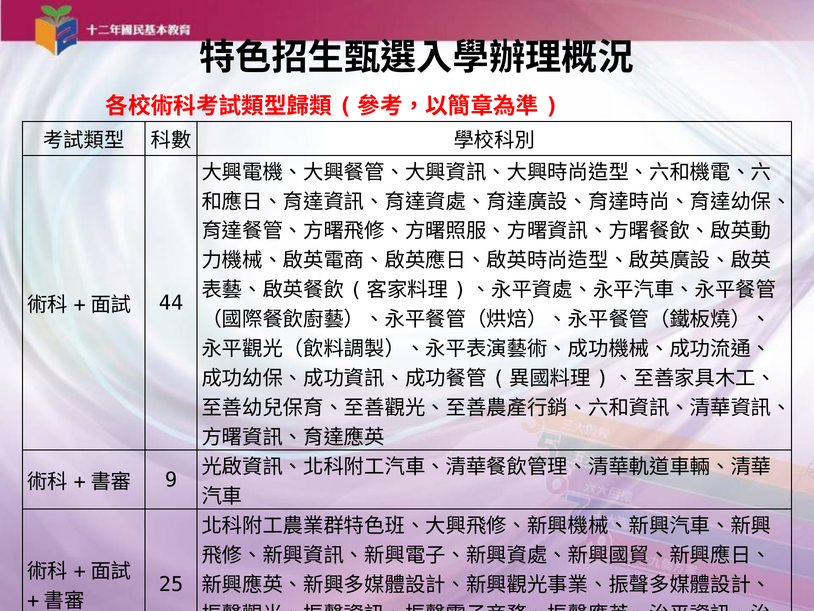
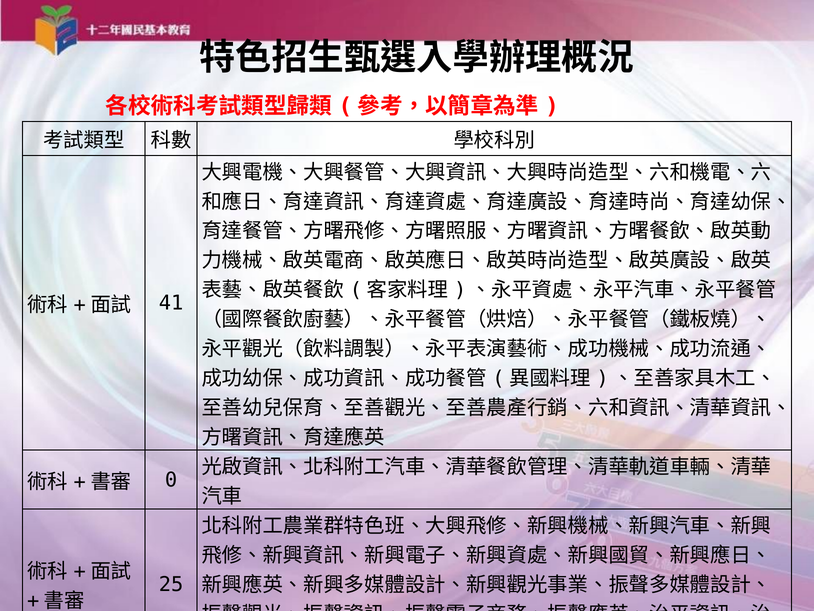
44: 44 -> 41
9: 9 -> 0
